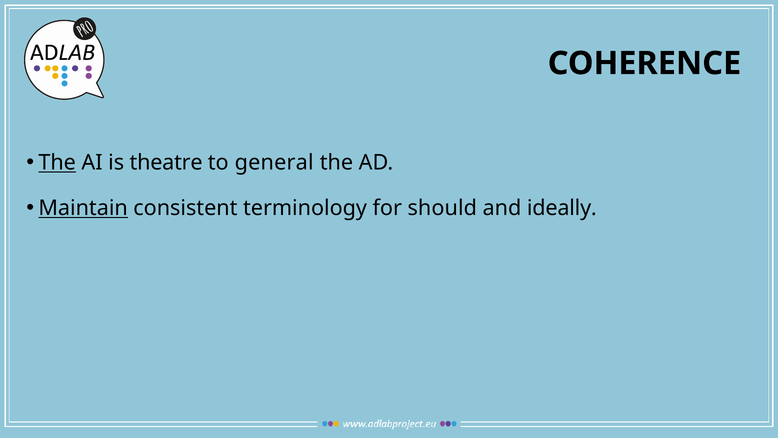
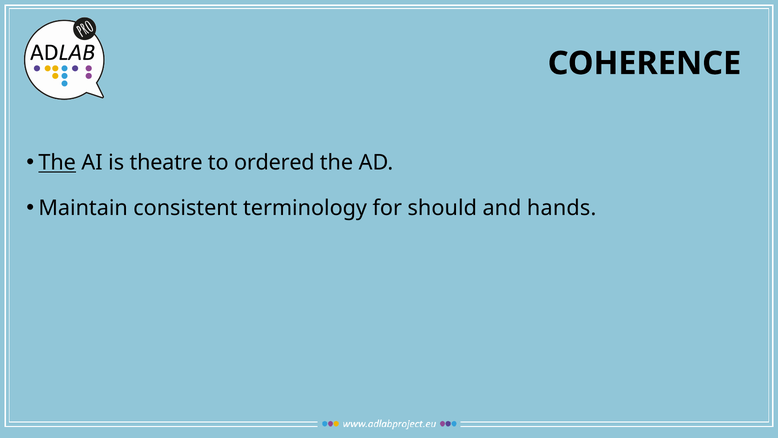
general: general -> ordered
Maintain underline: present -> none
ideally: ideally -> hands
